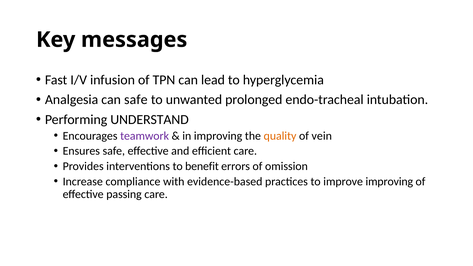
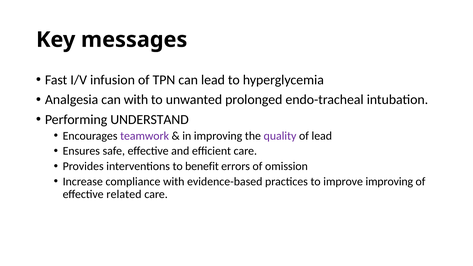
can safe: safe -> with
quality colour: orange -> purple
of vein: vein -> lead
passing: passing -> related
